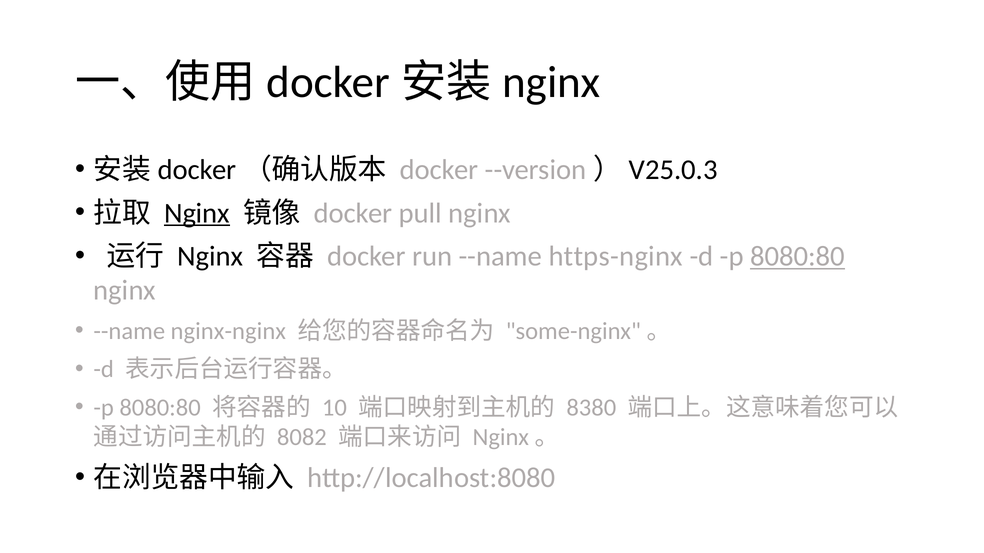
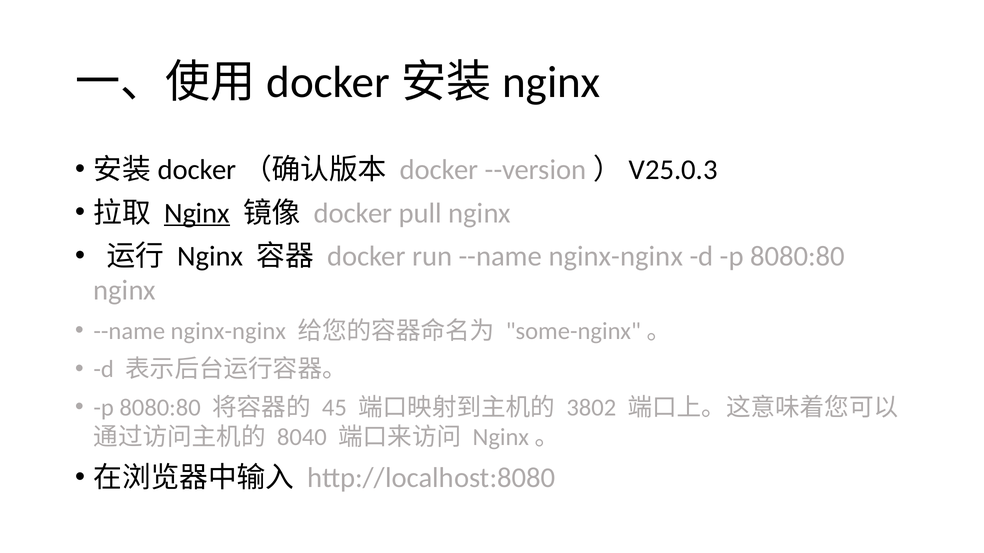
run --name https-nginx: https-nginx -> nginx-nginx
8080:80 at (797, 257) underline: present -> none
10: 10 -> 45
8380: 8380 -> 3802
8082: 8082 -> 8040
